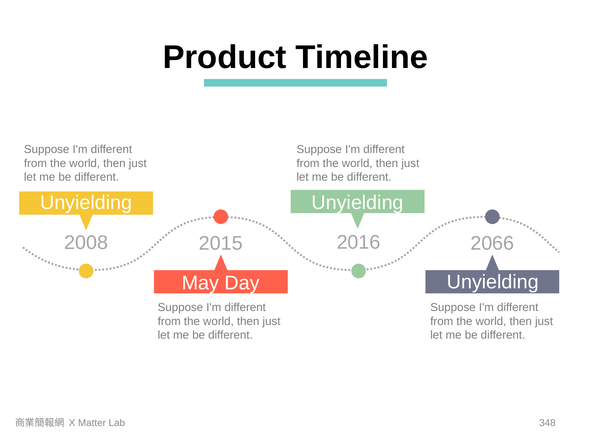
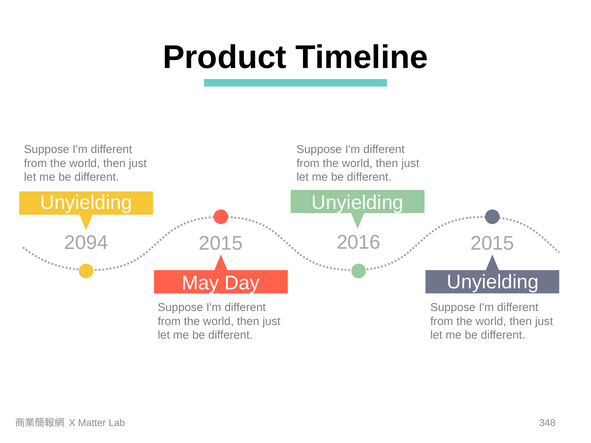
2008: 2008 -> 2094
2016 2066: 2066 -> 2015
